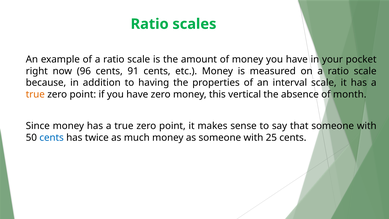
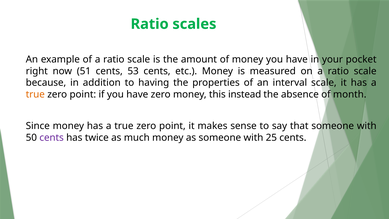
96: 96 -> 51
91: 91 -> 53
vertical: vertical -> instead
cents at (52, 137) colour: blue -> purple
